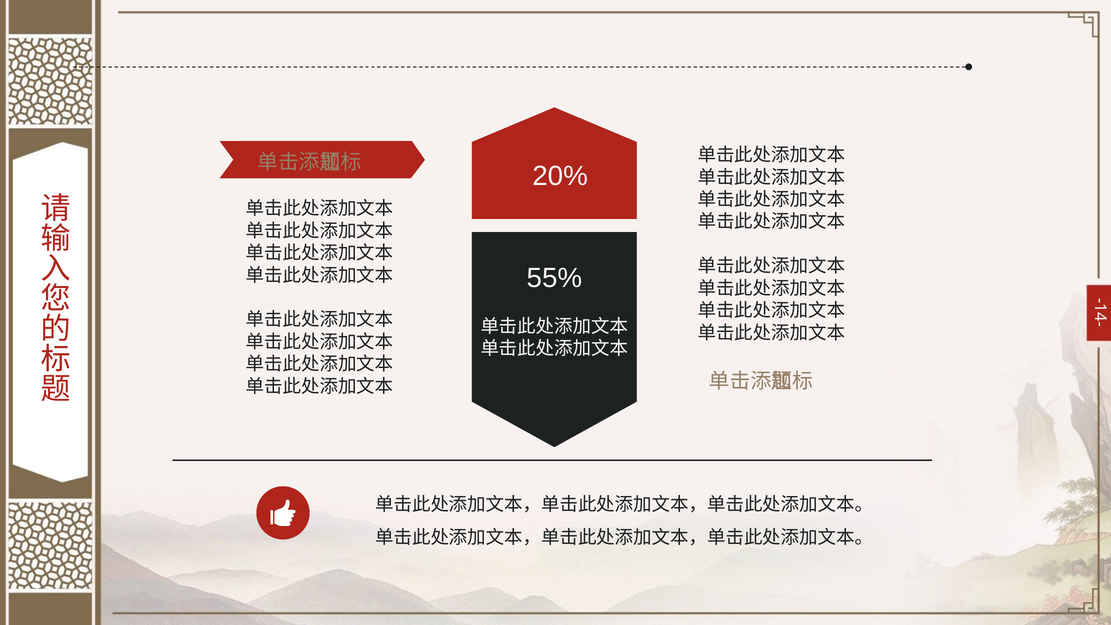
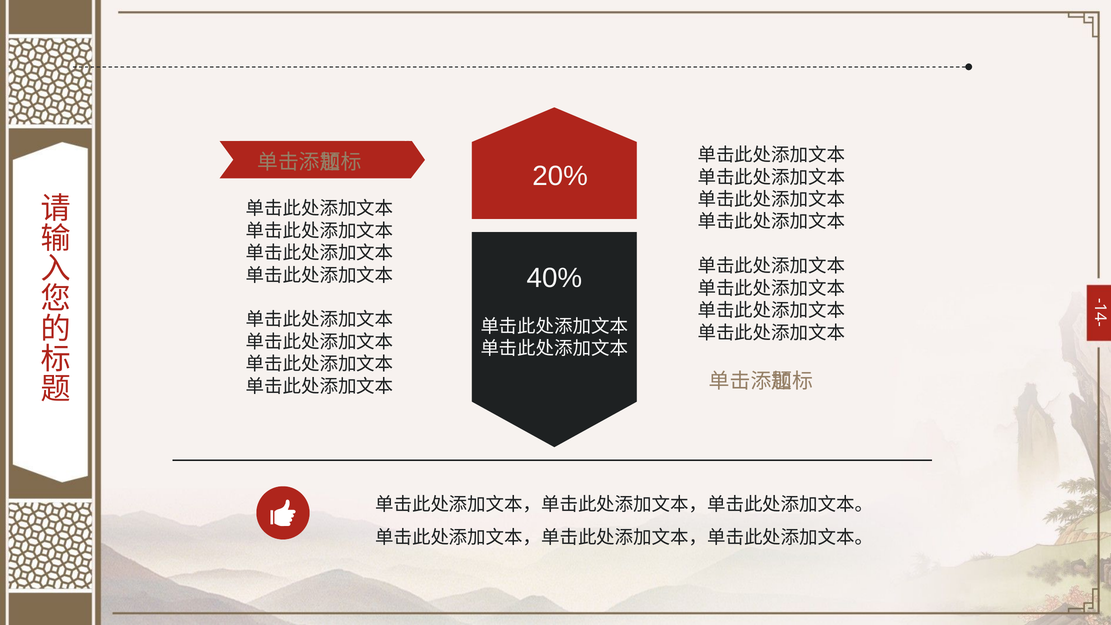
55%: 55% -> 40%
